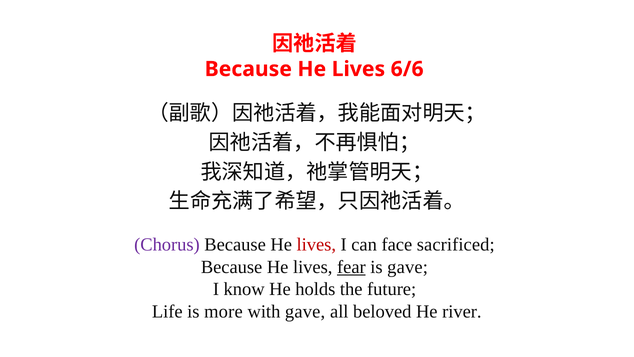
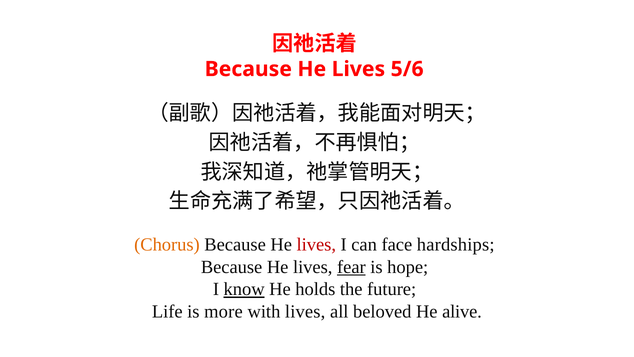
6/6: 6/6 -> 5/6
Chorus colour: purple -> orange
sacrificed: sacrificed -> hardships
is gave: gave -> hope
know underline: none -> present
with gave: gave -> lives
river: river -> alive
